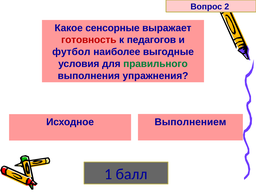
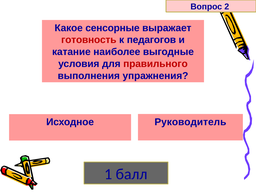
футбол: футбол -> катание
правильного colour: green -> red
Выполнением: Выполнением -> Руководитель
